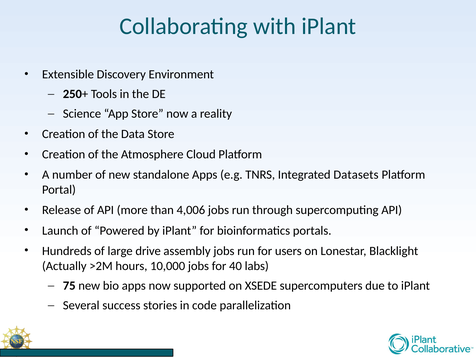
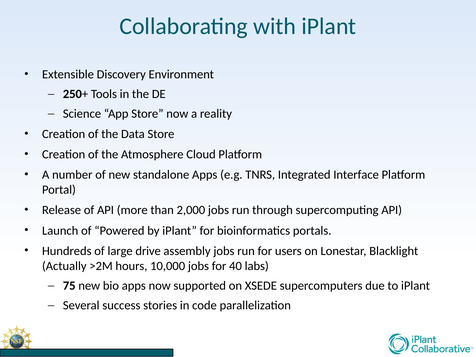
Datasets: Datasets -> Interface
4,006: 4,006 -> 2,000
